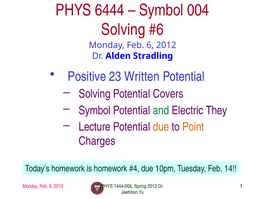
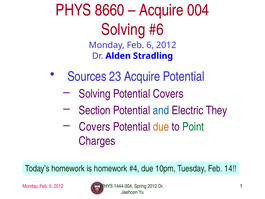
6444: 6444 -> 8660
Symbol at (161, 10): Symbol -> Acquire
Positive: Positive -> Sources
23 Written: Written -> Acquire
Symbol at (95, 110): Symbol -> Section
and colour: green -> blue
Lecture at (95, 127): Lecture -> Covers
Point colour: orange -> green
